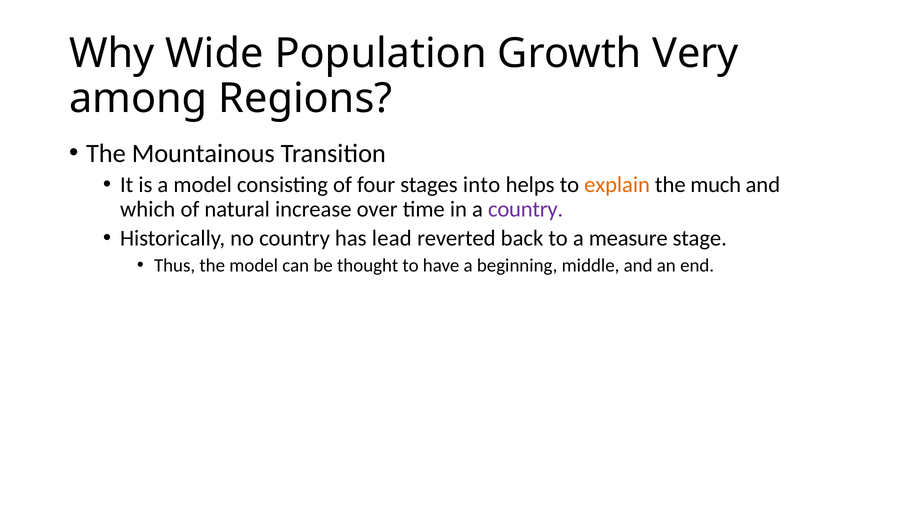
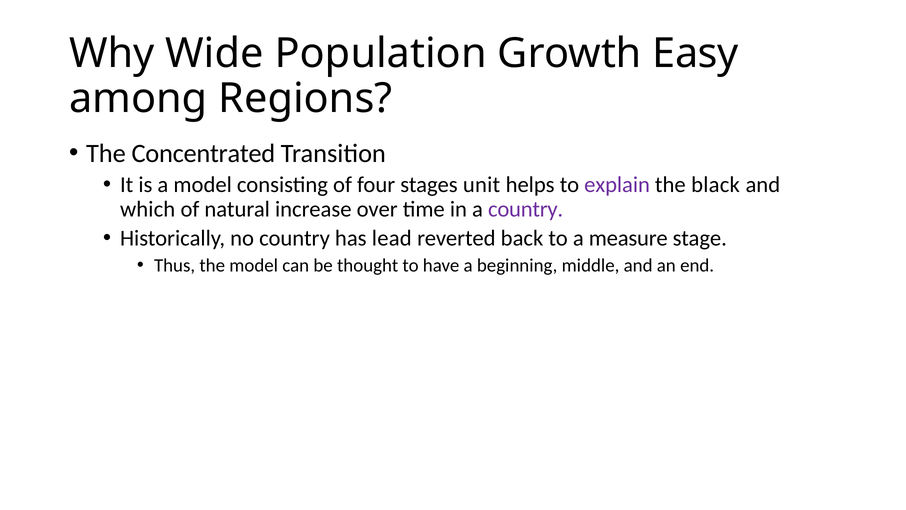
Very: Very -> Easy
Mountainous: Mountainous -> Concentrated
into: into -> unit
explain colour: orange -> purple
much: much -> black
